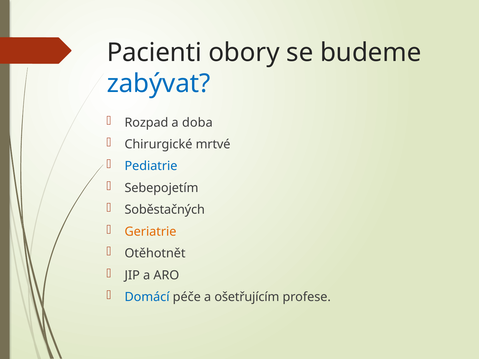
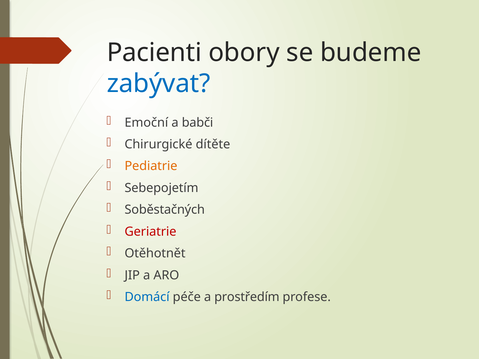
Rozpad: Rozpad -> Emoční
doba: doba -> babči
mrtvé: mrtvé -> dítěte
Pediatrie colour: blue -> orange
Geriatrie colour: orange -> red
ošetřujícím: ošetřujícím -> prostředím
